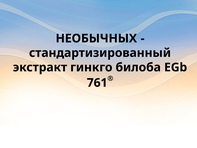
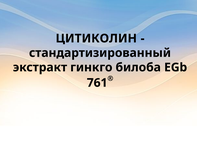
НЕОБЫЧНЫХ: НЕОБЫЧНЫХ -> ЦИТИКОЛИН
